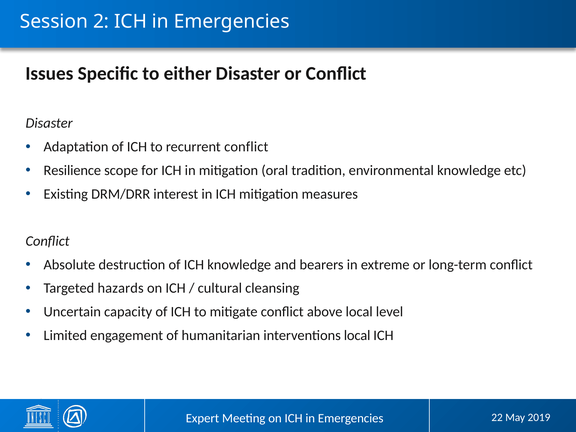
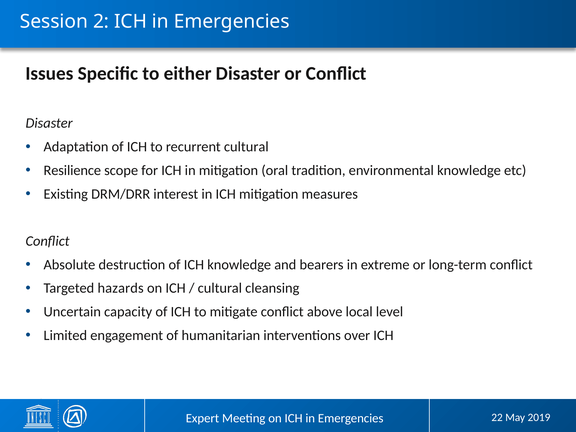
recurrent conflict: conflict -> cultural
interventions local: local -> over
